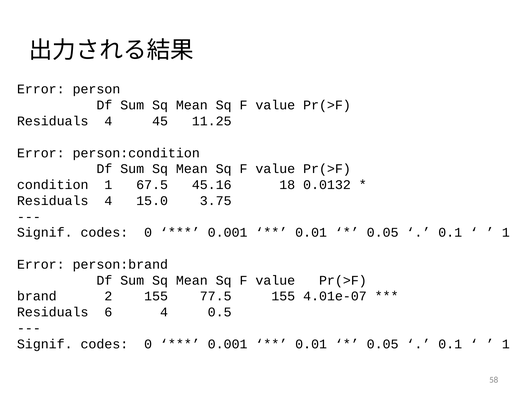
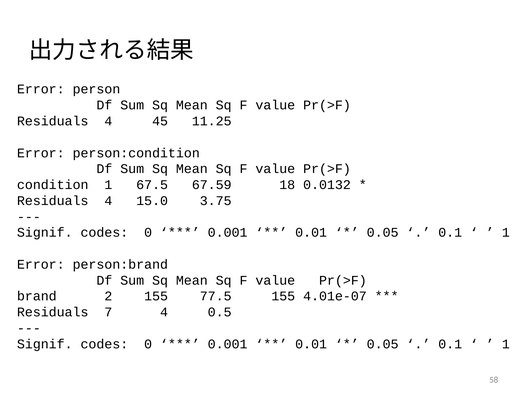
45.16: 45.16 -> 67.59
6: 6 -> 7
